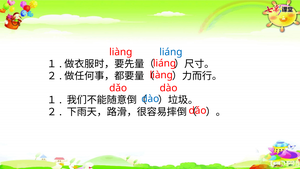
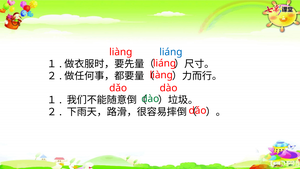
dào at (150, 99) colour: blue -> green
